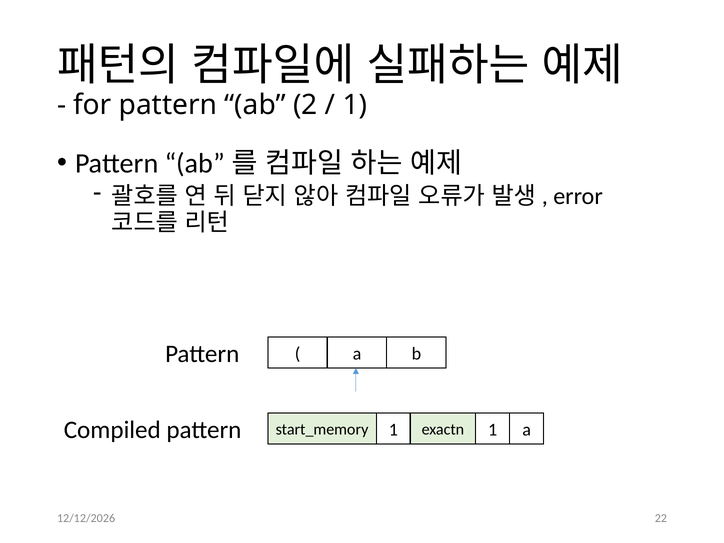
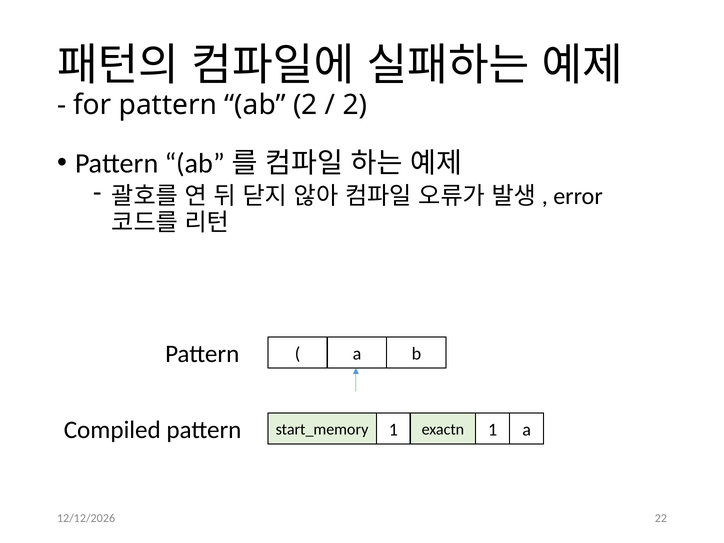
1 at (355, 105): 1 -> 2
